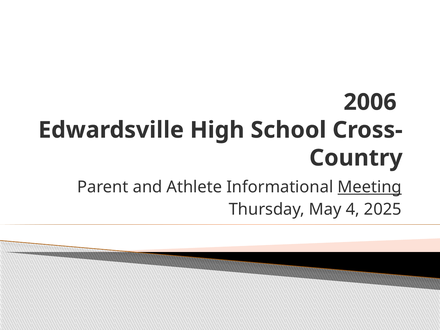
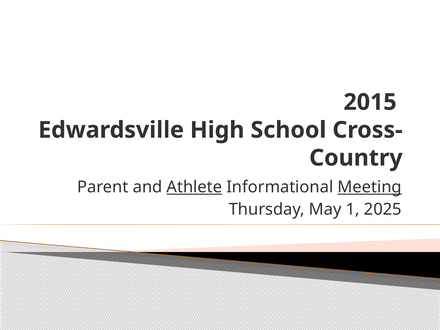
2006: 2006 -> 2015
Athlete underline: none -> present
4: 4 -> 1
